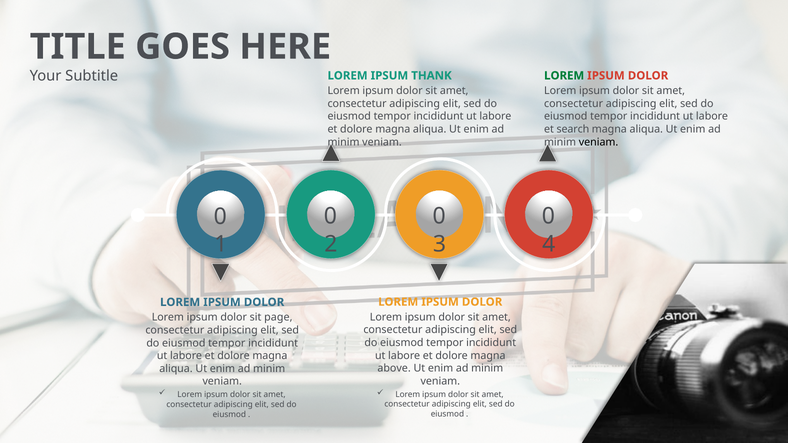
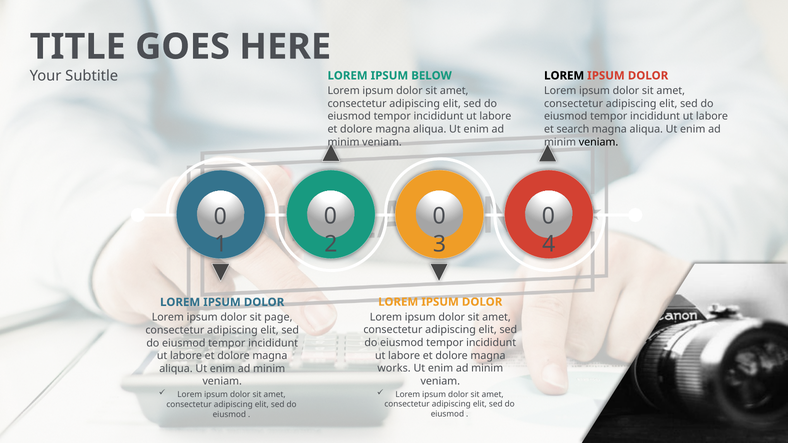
THANK: THANK -> BELOW
LOREM at (564, 76) colour: green -> black
above: above -> works
